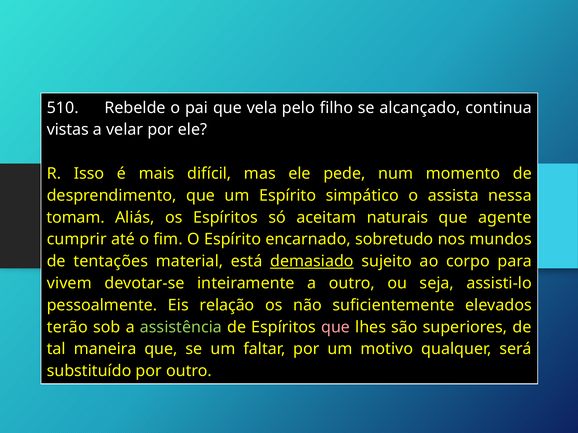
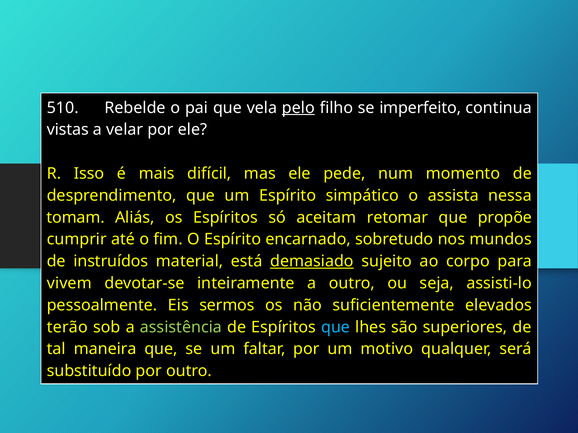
pelo underline: none -> present
alcançado: alcançado -> imperfeito
naturais: naturais -> retomar
agente: agente -> propõe
tentações: tentações -> instruídos
relação: relação -> sermos
que at (336, 327) colour: pink -> light blue
